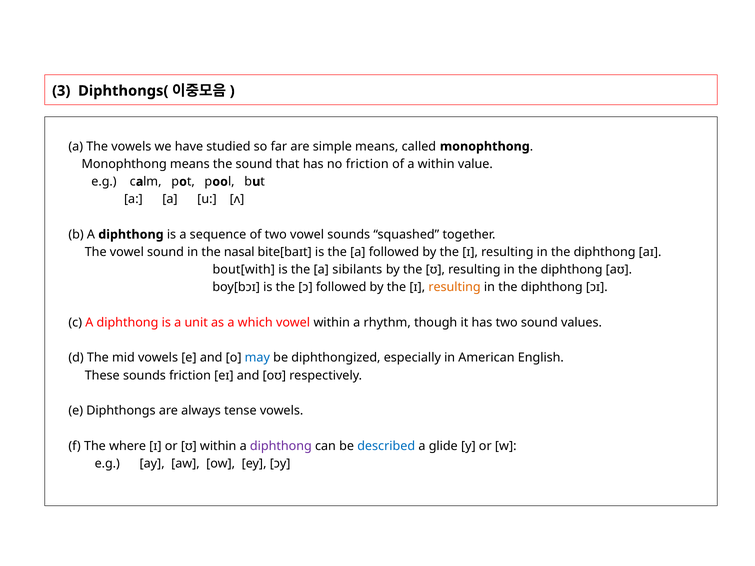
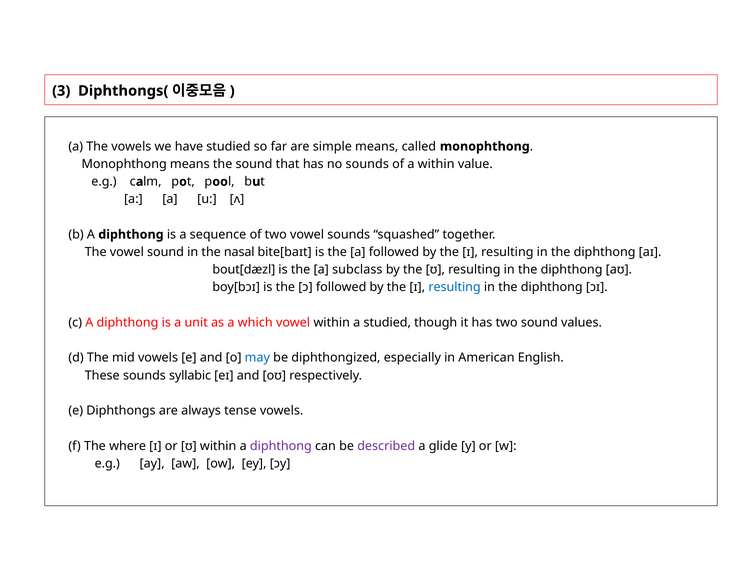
no friction: friction -> sounds
bout[with: bout[with -> bout[dæzl
sibilants: sibilants -> subclass
resulting at (455, 287) colour: orange -> blue
a rhythm: rhythm -> studied
sounds friction: friction -> syllabic
described colour: blue -> purple
